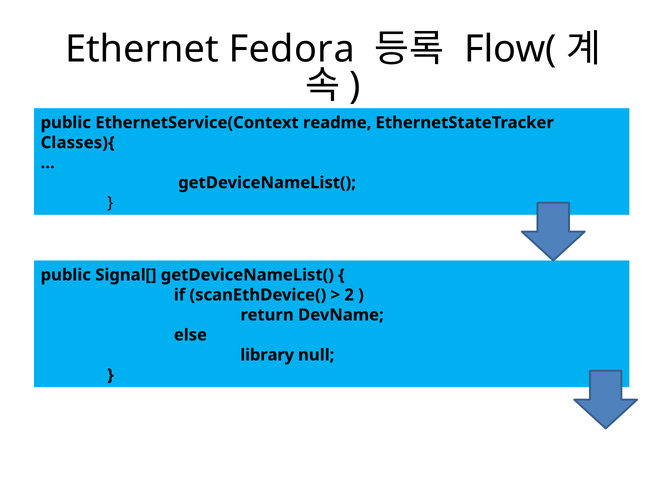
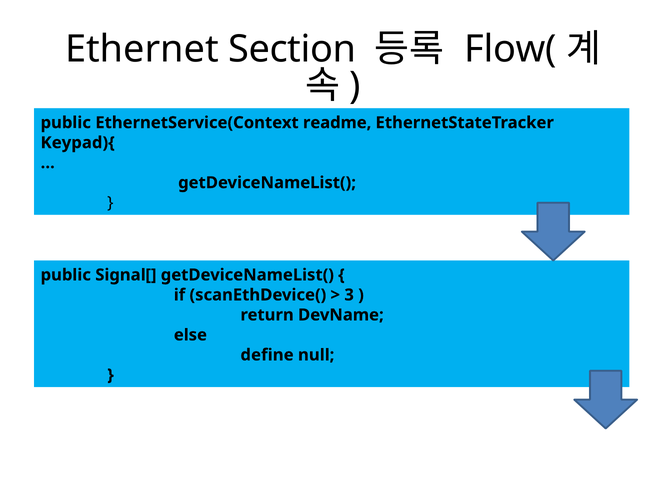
Fedora: Fedora -> Section
Classes){: Classes){ -> Keypad){
2: 2 -> 3
library: library -> define
